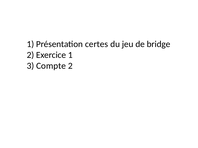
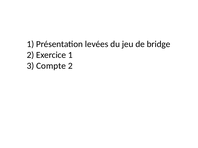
certes: certes -> levées
